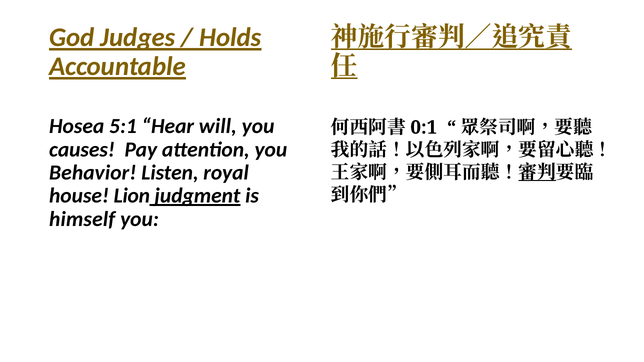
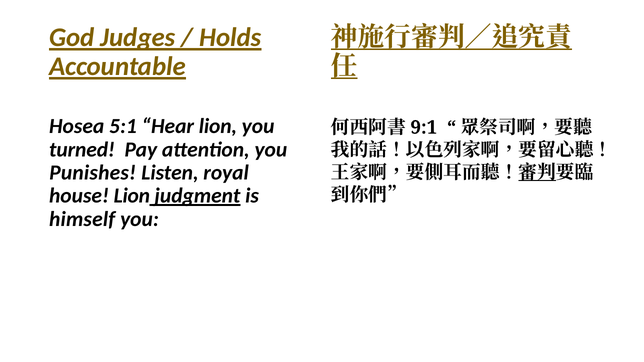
Hear will: will -> lion
0:1: 0:1 -> 9:1
causes: causes -> turned
Behavior: Behavior -> Punishes
